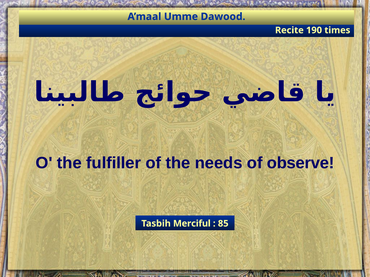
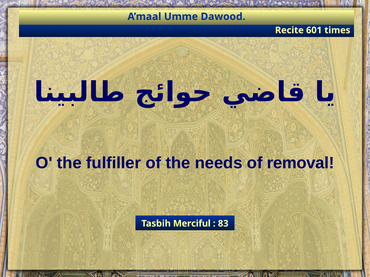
190: 190 -> 601
observe: observe -> removal
85: 85 -> 83
